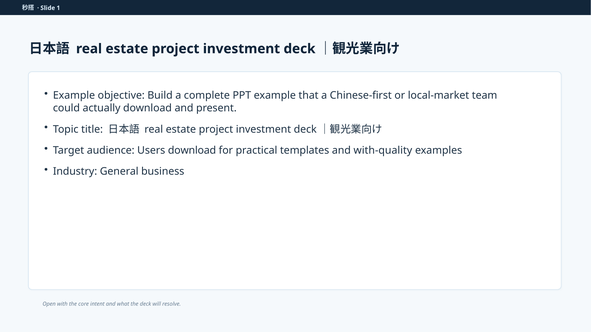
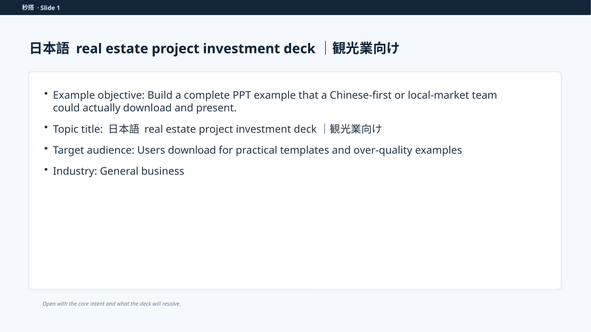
with-quality: with-quality -> over-quality
